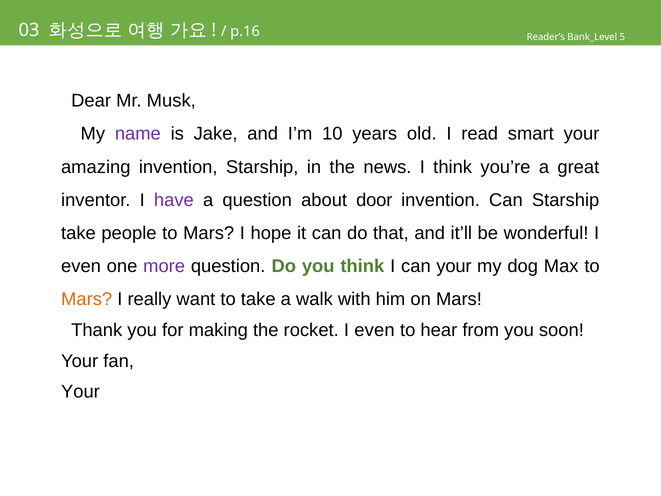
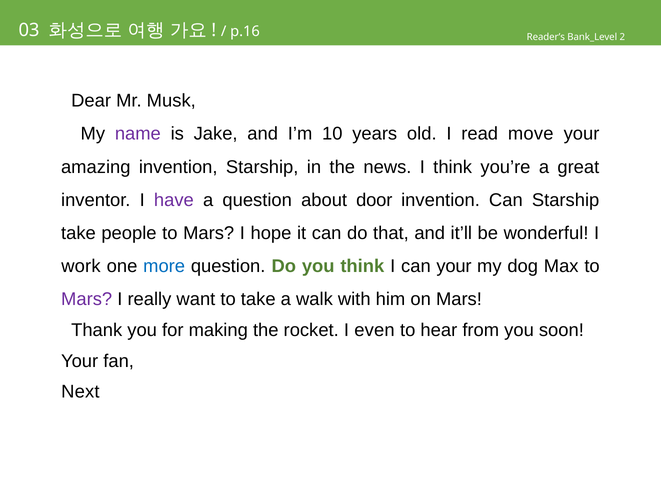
5: 5 -> 2
smart: smart -> move
even at (81, 266): even -> work
more colour: purple -> blue
Mars at (87, 299) colour: orange -> purple
Your at (80, 392): Your -> Next
